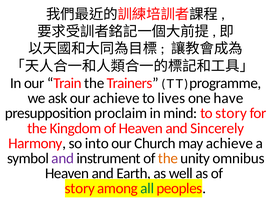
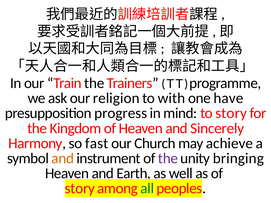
our achieve: achieve -> religion
lives: lives -> with
proclaim: proclaim -> progress
into: into -> fast
and at (63, 159) colour: purple -> orange
the at (168, 159) colour: orange -> purple
omnibus: omnibus -> bringing
